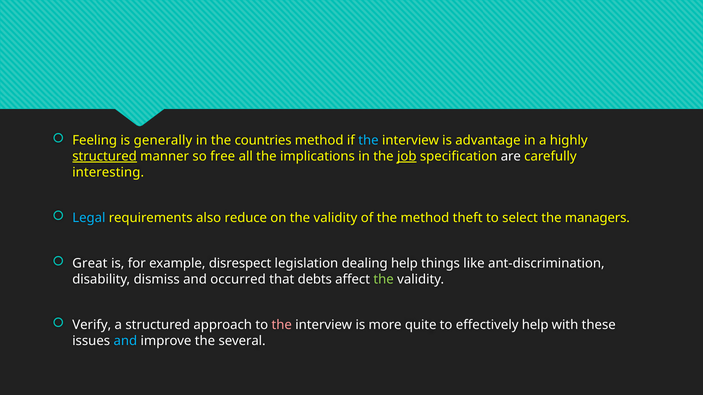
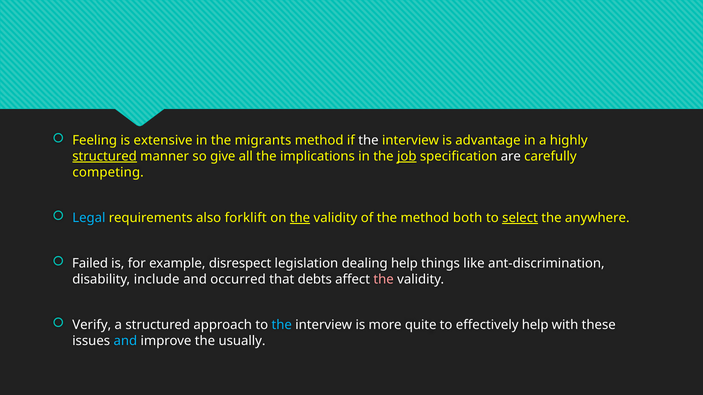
generally: generally -> extensive
countries: countries -> migrants
the at (368, 141) colour: light blue -> white
free: free -> give
interesting: interesting -> competing
reduce: reduce -> forklift
the at (300, 218) underline: none -> present
theft: theft -> both
select underline: none -> present
managers: managers -> anywhere
Great: Great -> Failed
dismiss: dismiss -> include
the at (384, 280) colour: light green -> pink
the at (282, 325) colour: pink -> light blue
several: several -> usually
